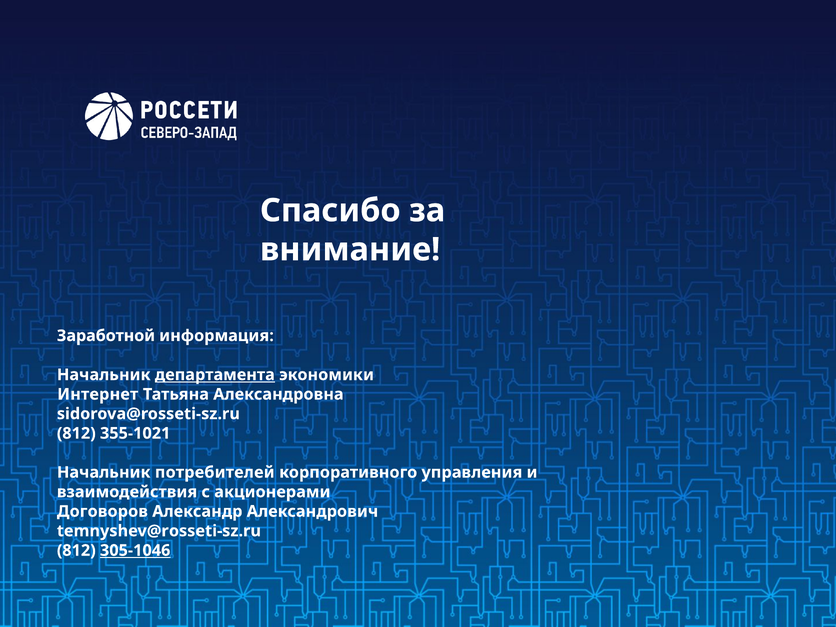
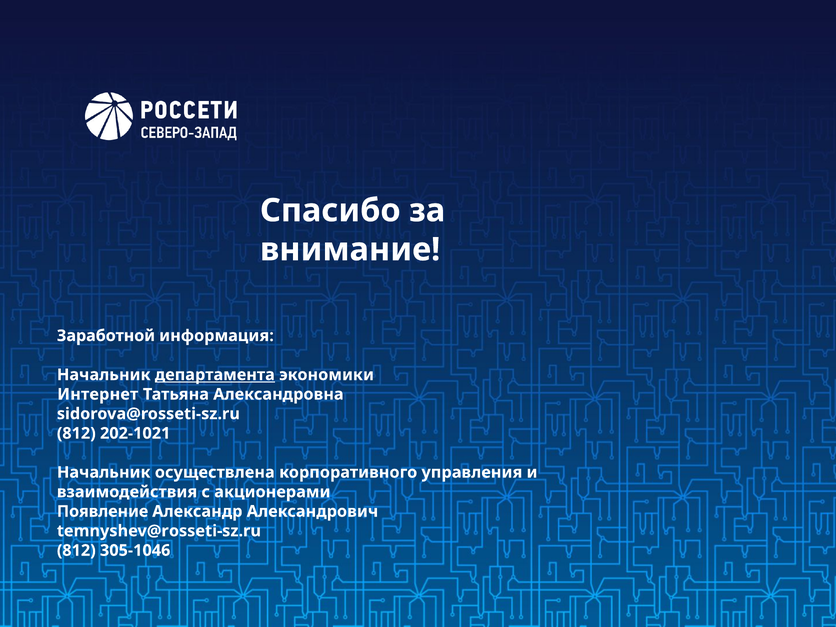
355-1021: 355-1021 -> 202-1021
потребителей: потребителей -> осуществлена
Договоров: Договоров -> Появление
305-1046 underline: present -> none
